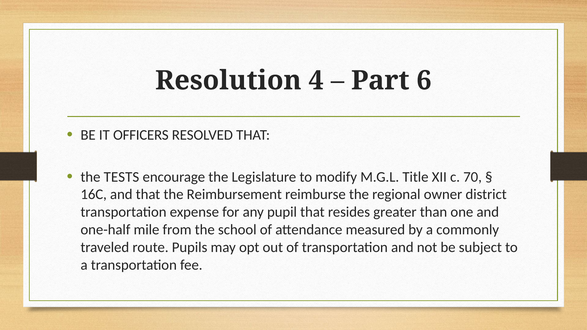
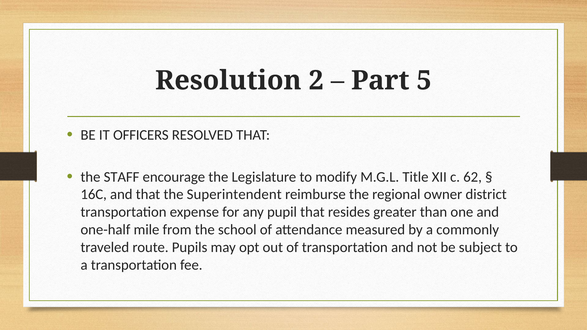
4: 4 -> 2
6: 6 -> 5
TESTS: TESTS -> STAFF
70: 70 -> 62
Reimbursement: Reimbursement -> Superintendent
